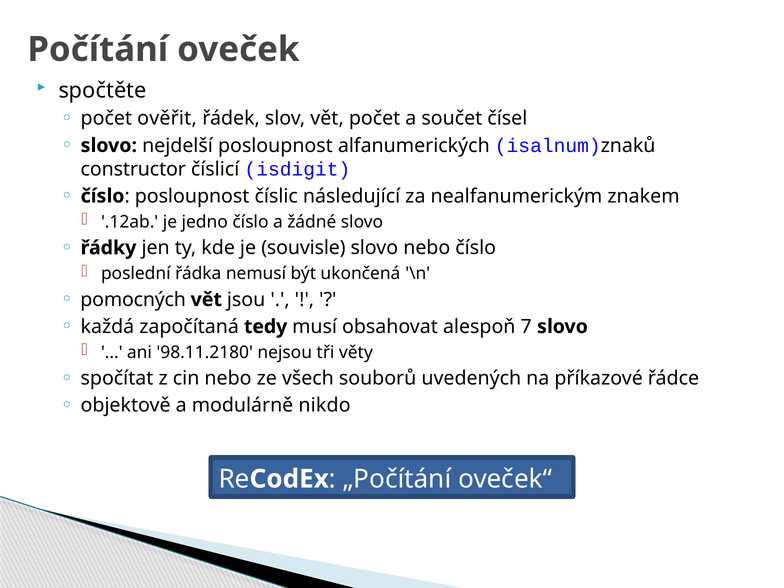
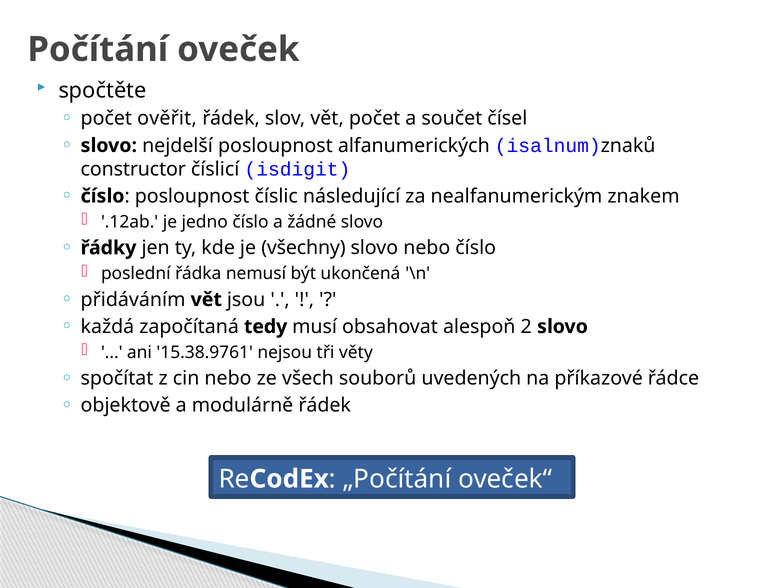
souvisle: souvisle -> všechny
pomocných: pomocných -> přidáváním
7: 7 -> 2
98.11.2180: 98.11.2180 -> 15.38.9761
modulárně nikdo: nikdo -> řádek
